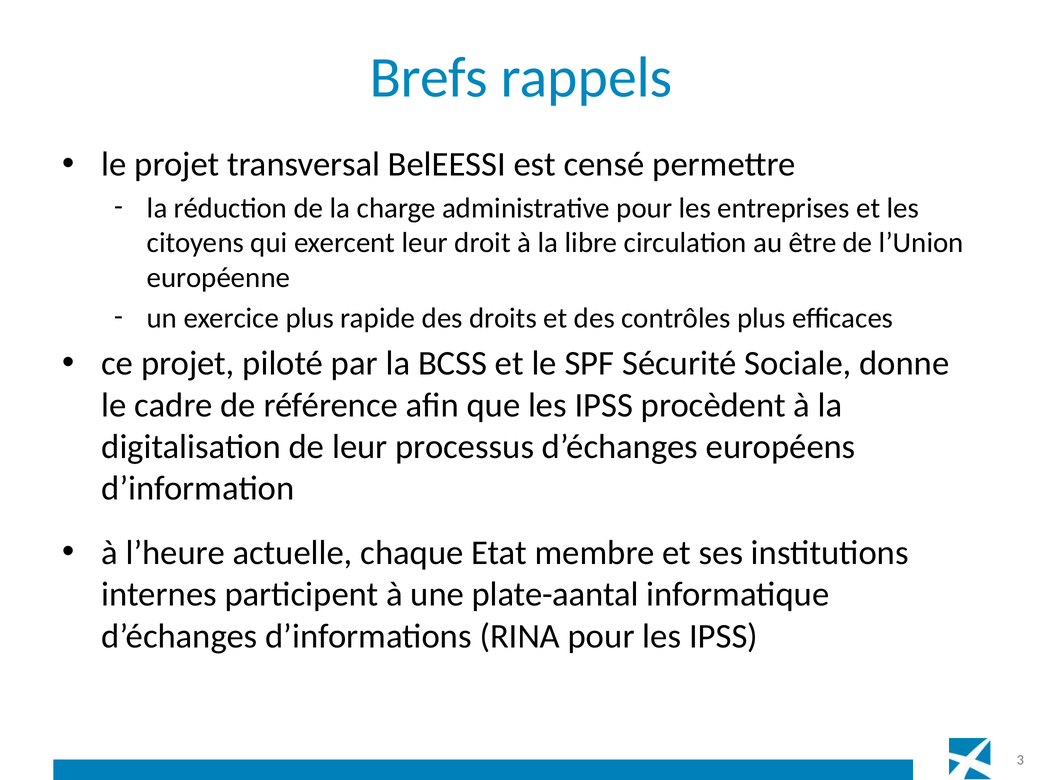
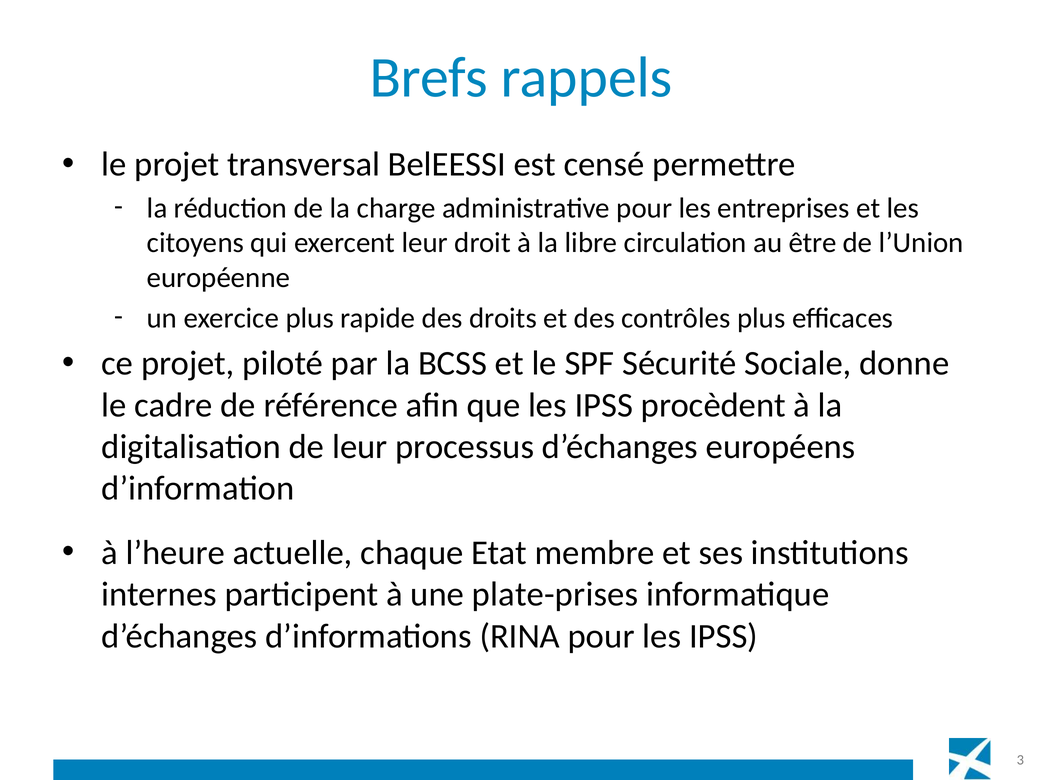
plate-aantal: plate-aantal -> plate-prises
